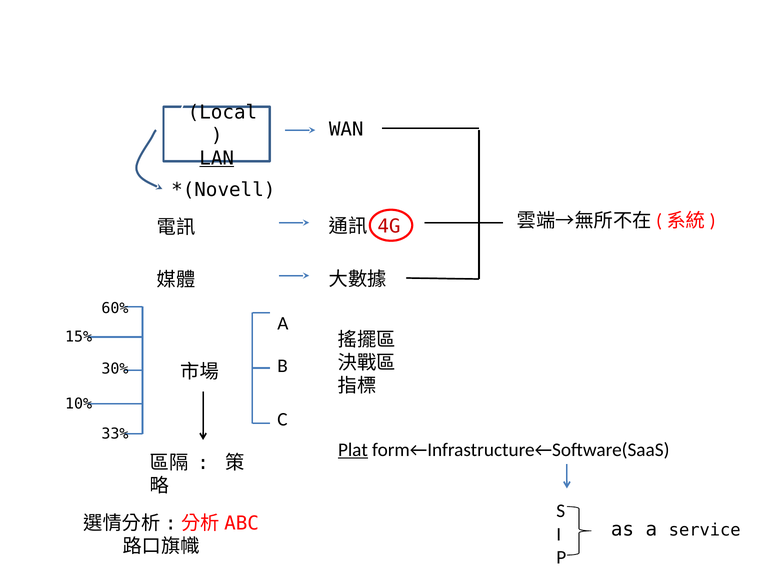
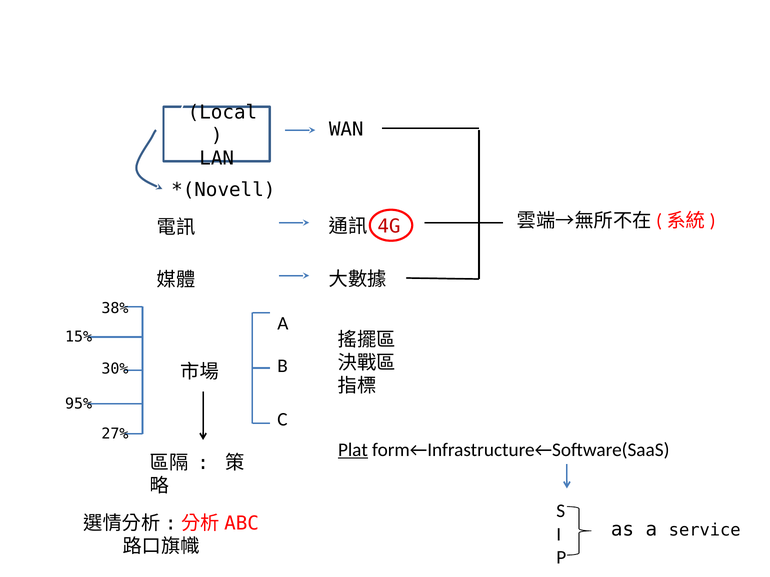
LAN underline: present -> none
60%: 60% -> 38%
10%: 10% -> 95%
33%: 33% -> 27%
